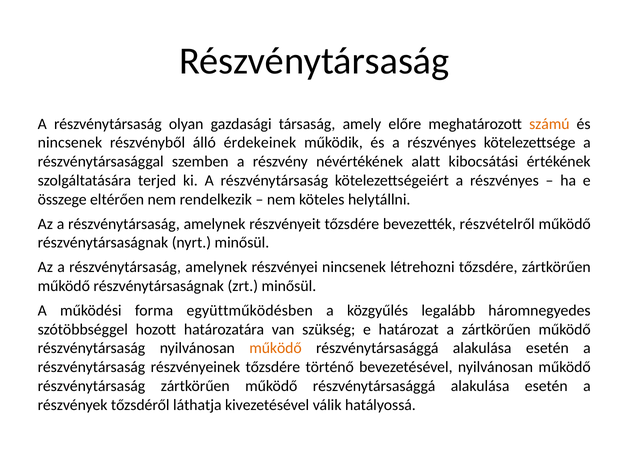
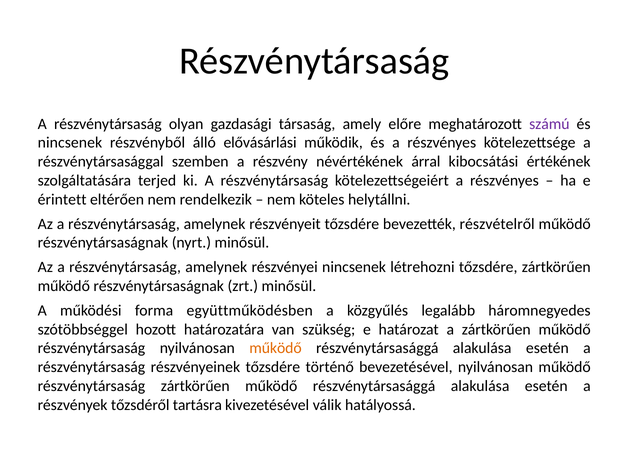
számú colour: orange -> purple
érdekeinek: érdekeinek -> elővásárlási
alatt: alatt -> árral
összege: összege -> érintett
láthatja: láthatja -> tartásra
